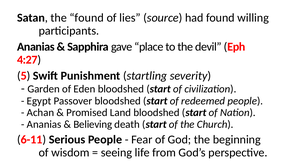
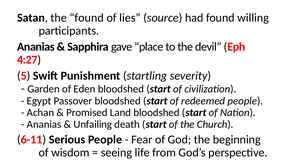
Believing: Believing -> Unfailing
